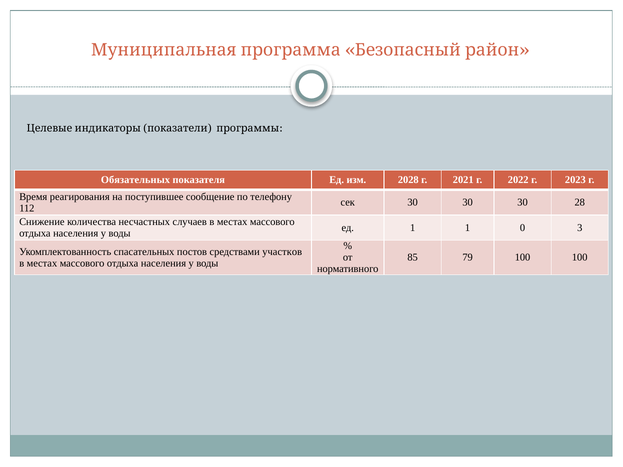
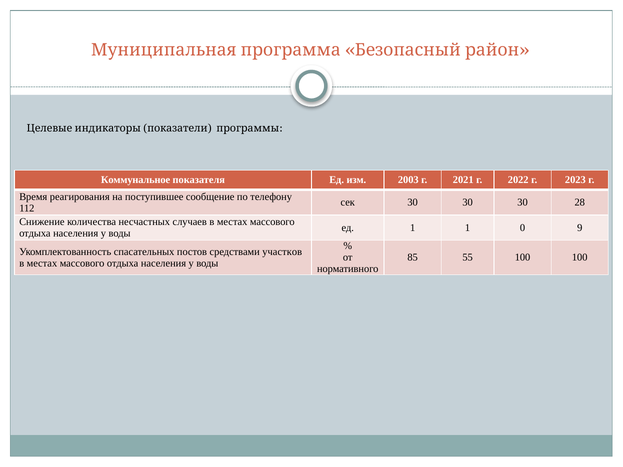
Обязательных: Обязательных -> Коммунальное
2028: 2028 -> 2003
3: 3 -> 9
79: 79 -> 55
